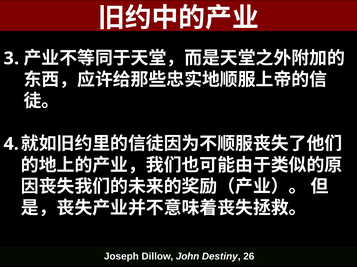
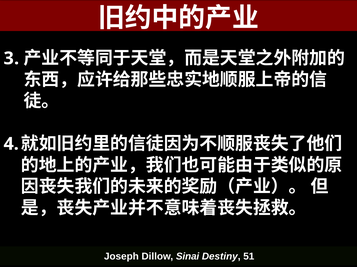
John: John -> Sinai
26: 26 -> 51
